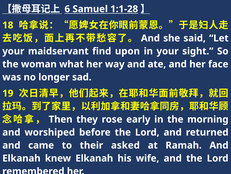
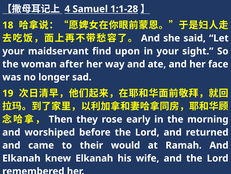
6: 6 -> 4
what: what -> after
asked: asked -> would
